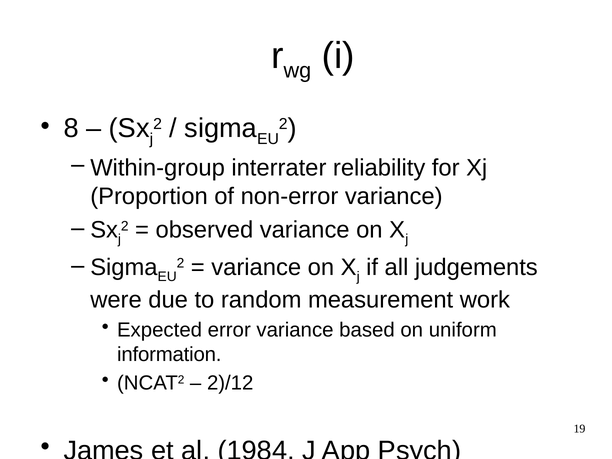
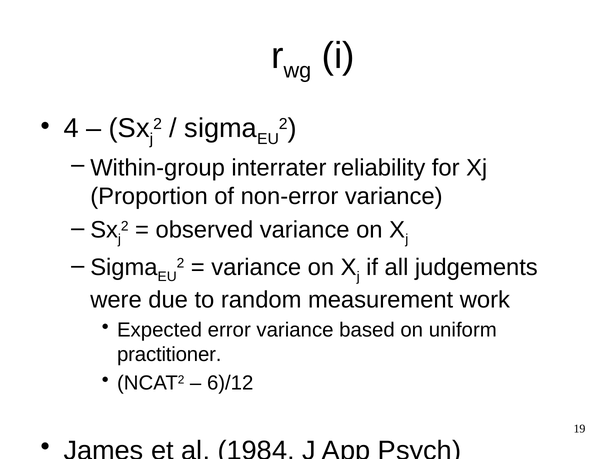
8: 8 -> 4
information: information -> practitioner
2)/12: 2)/12 -> 6)/12
